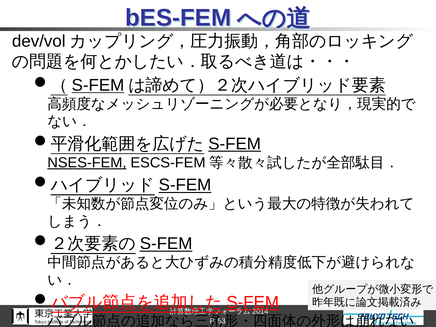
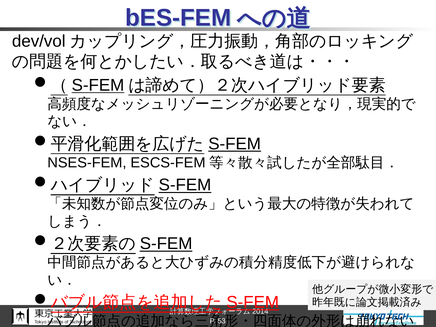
NSES-FEM underline: present -> none
